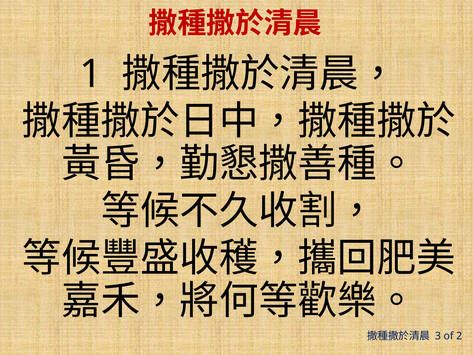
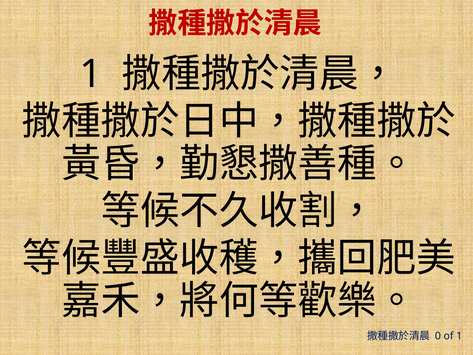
3: 3 -> 0
of 2: 2 -> 1
